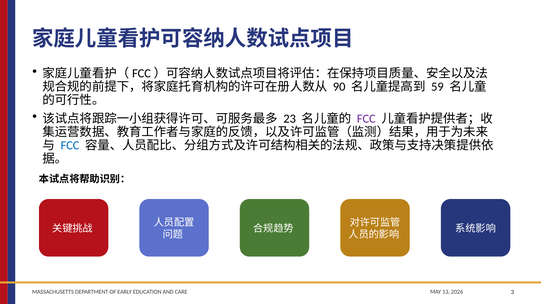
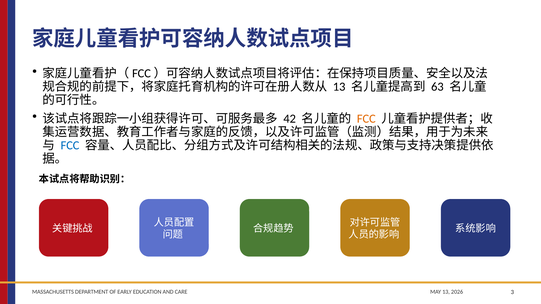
90 at (339, 87): 90 -> 13
59: 59 -> 63
23: 23 -> 42
FCC at (366, 119) colour: purple -> orange
